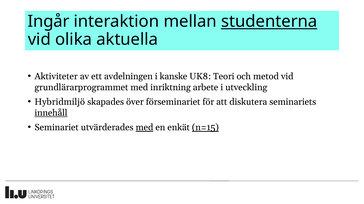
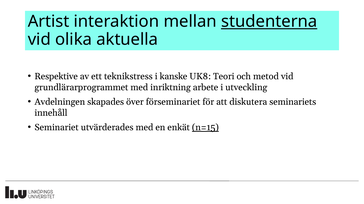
Ingår: Ingår -> Artist
Aktiviteter: Aktiviteter -> Respektive
avdelningen: avdelningen -> teknikstress
Hybridmiljö: Hybridmiljö -> Avdelningen
innehåll underline: present -> none
med at (144, 128) underline: present -> none
